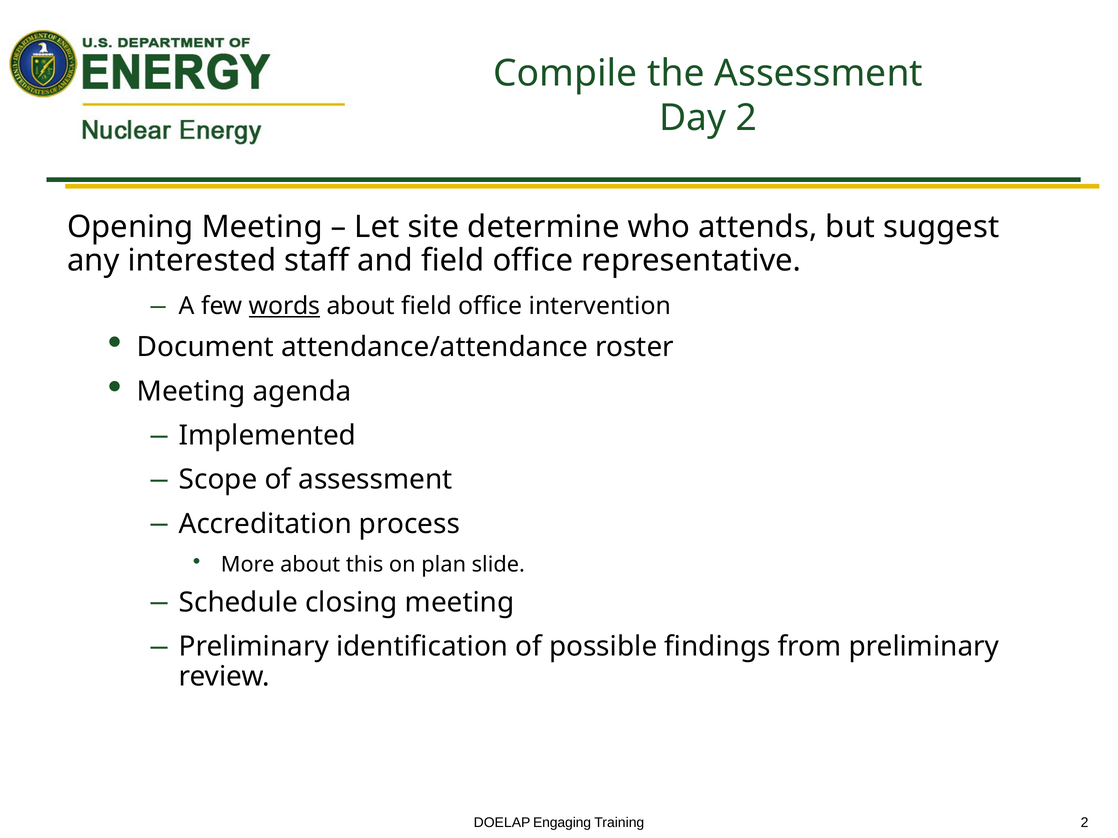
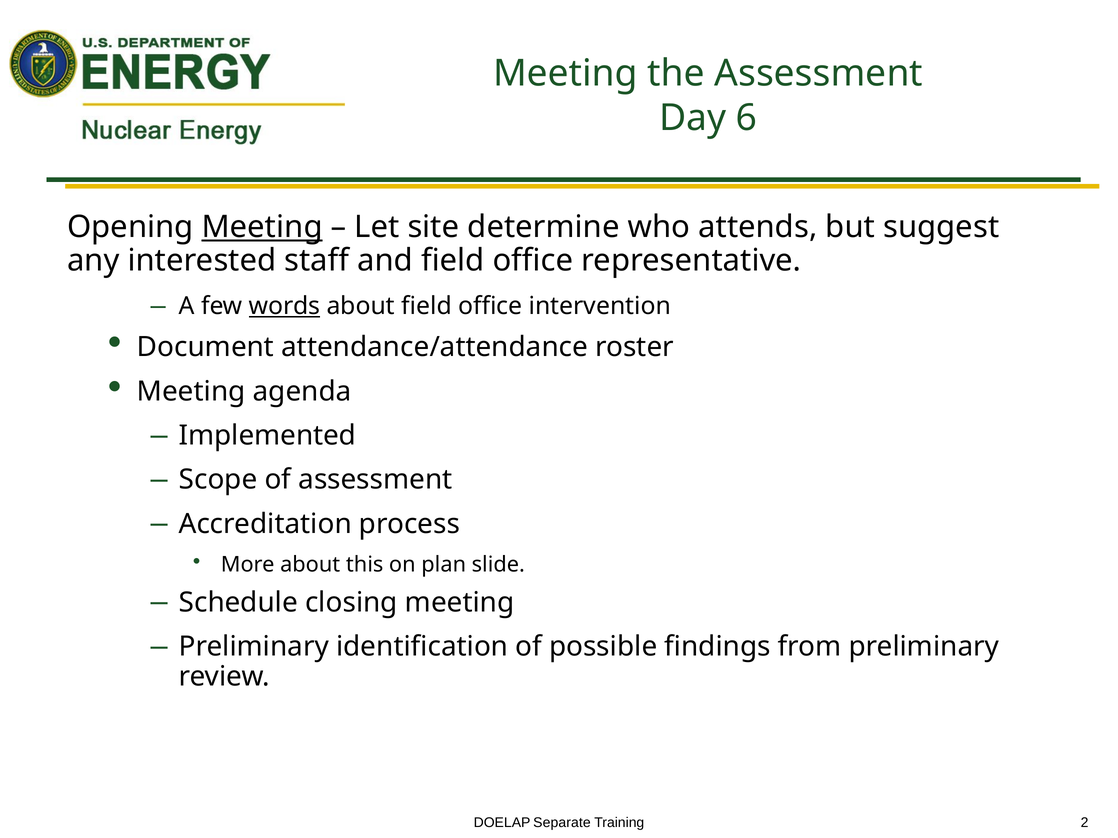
Compile at (565, 73): Compile -> Meeting
Day 2: 2 -> 6
Meeting at (262, 227) underline: none -> present
Engaging: Engaging -> Separate
